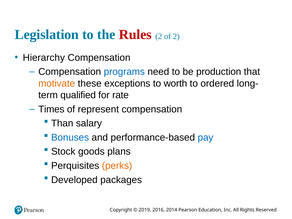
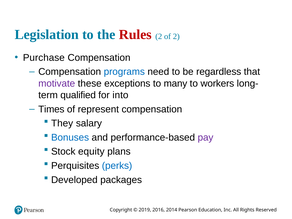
Hierarchy: Hierarchy -> Purchase
production: production -> regardless
motivate colour: orange -> purple
worth: worth -> many
ordered: ordered -> workers
rate: rate -> into
Than: Than -> They
pay colour: blue -> purple
goods: goods -> equity
perks colour: orange -> blue
